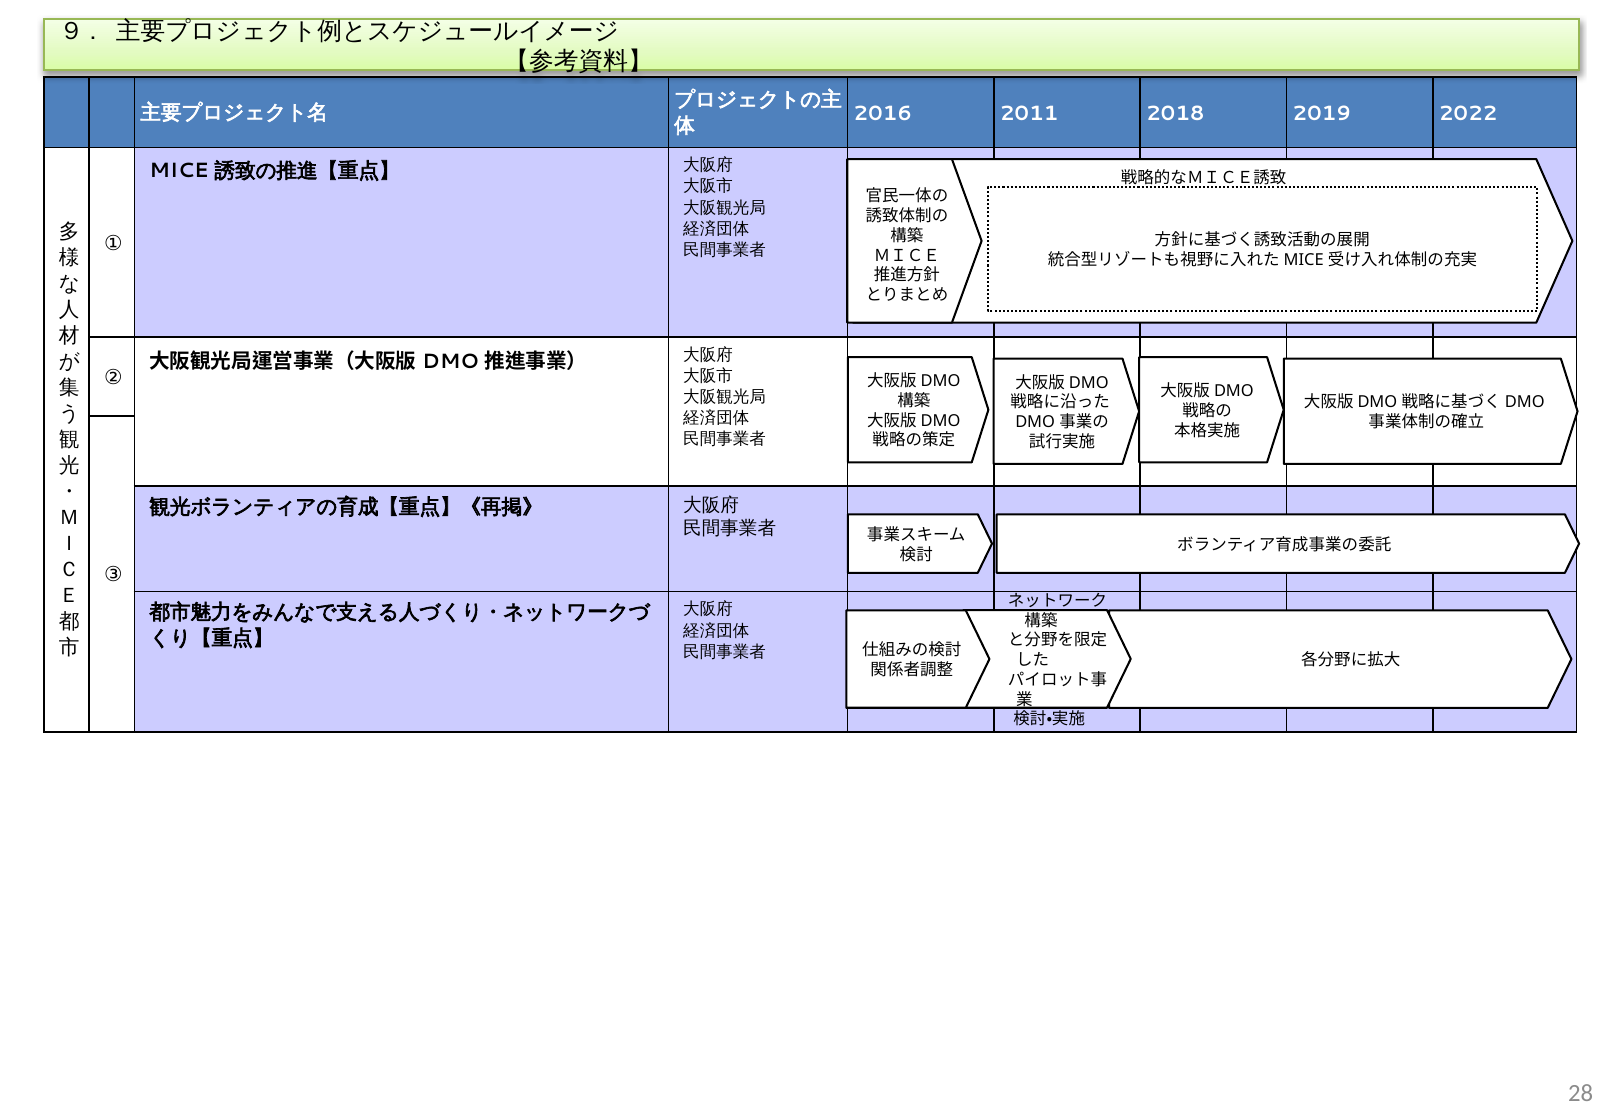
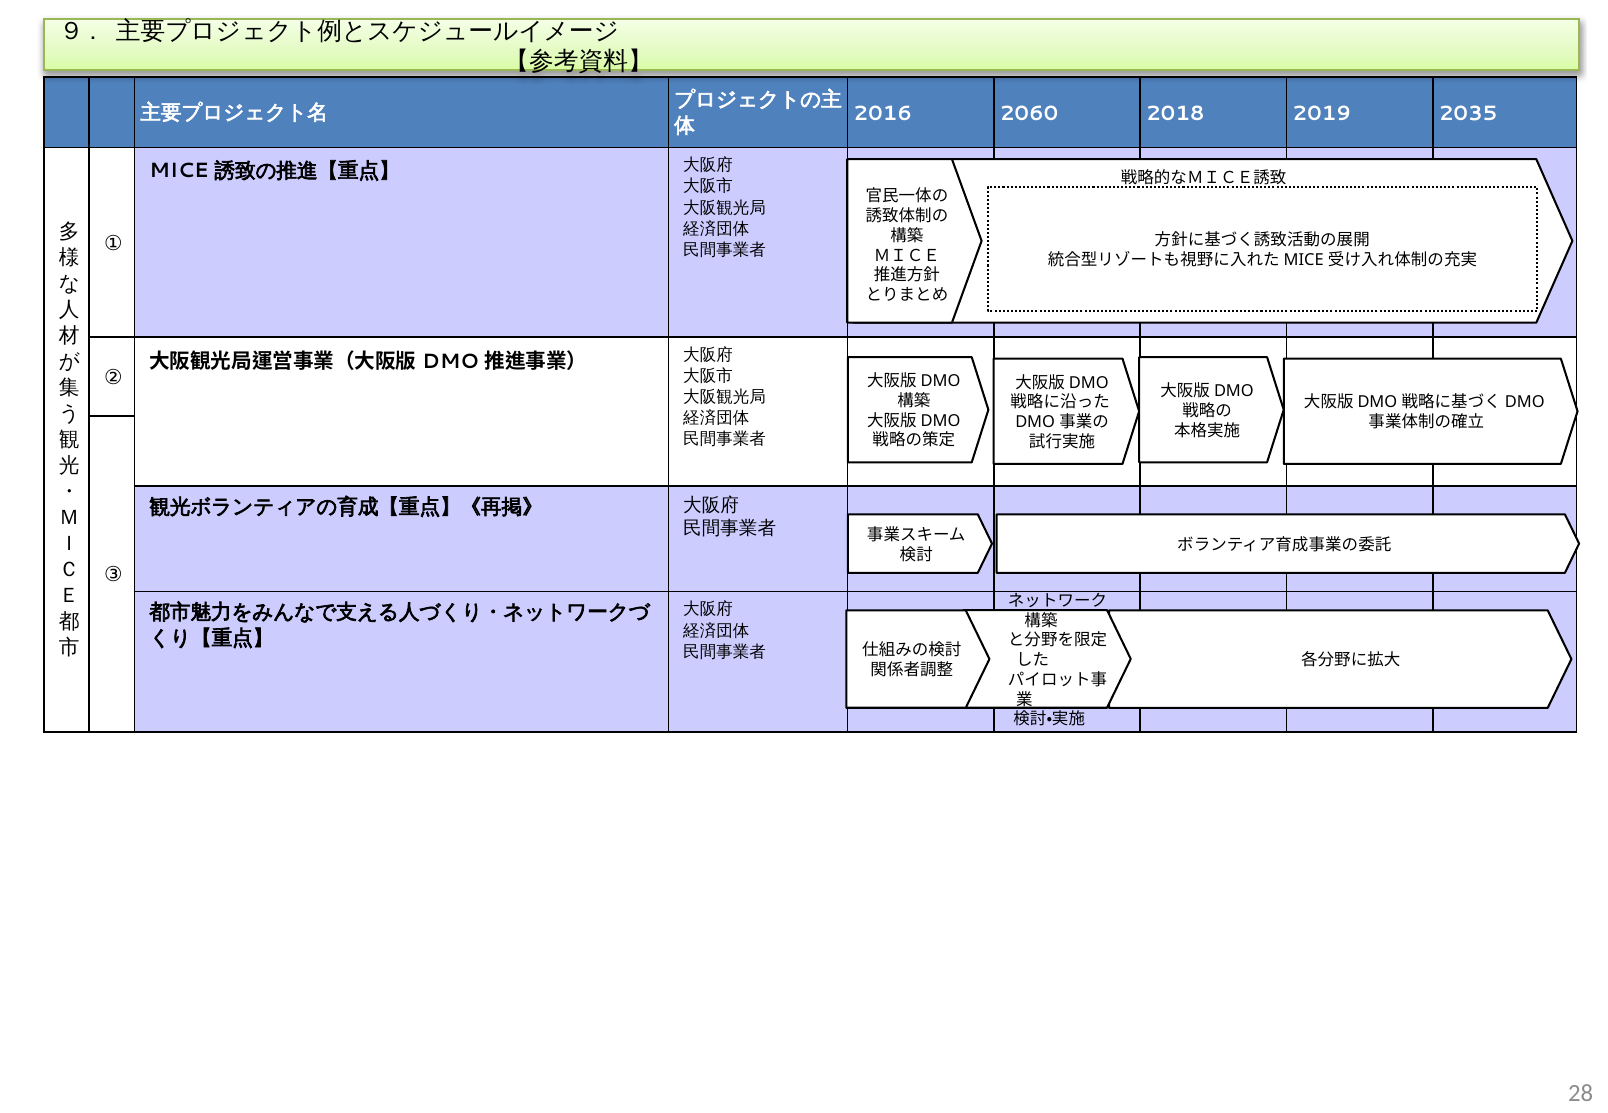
2011: 2011 -> 2060
2022: 2022 -> 2035
